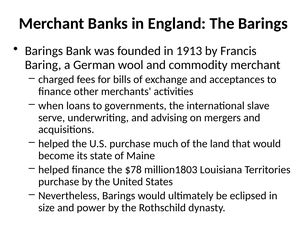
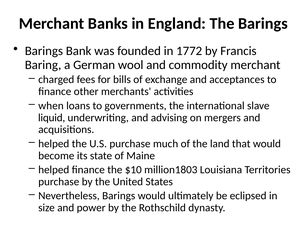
1913: 1913 -> 1772
serve: serve -> liquid
$78: $78 -> $10
